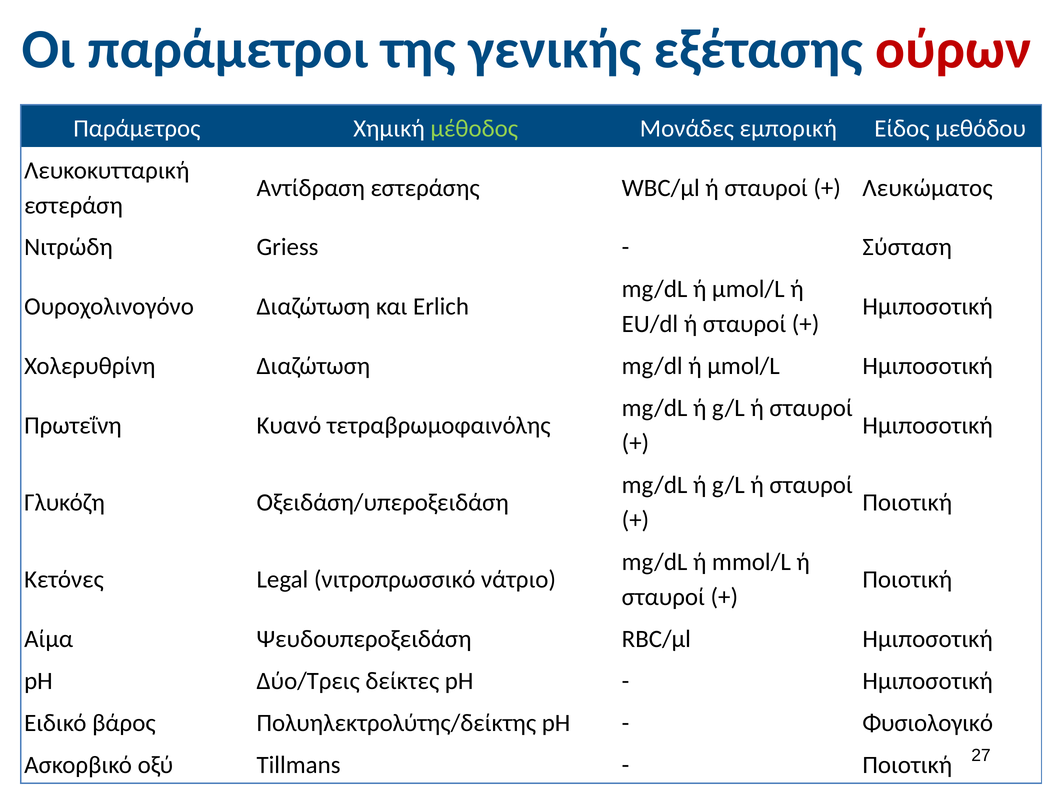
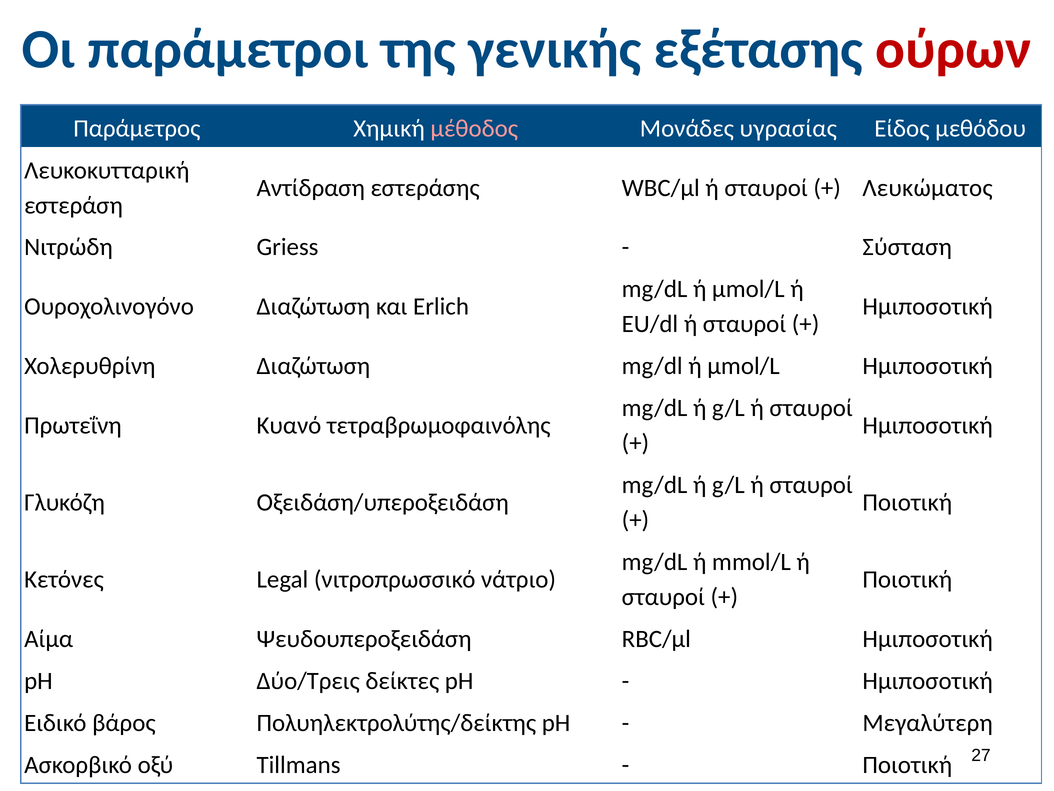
μέθοδος colour: light green -> pink
εμπορική: εμπορική -> υγρασίας
Φυσιολογικό: Φυσιολογικό -> Μεγαλύτερη
